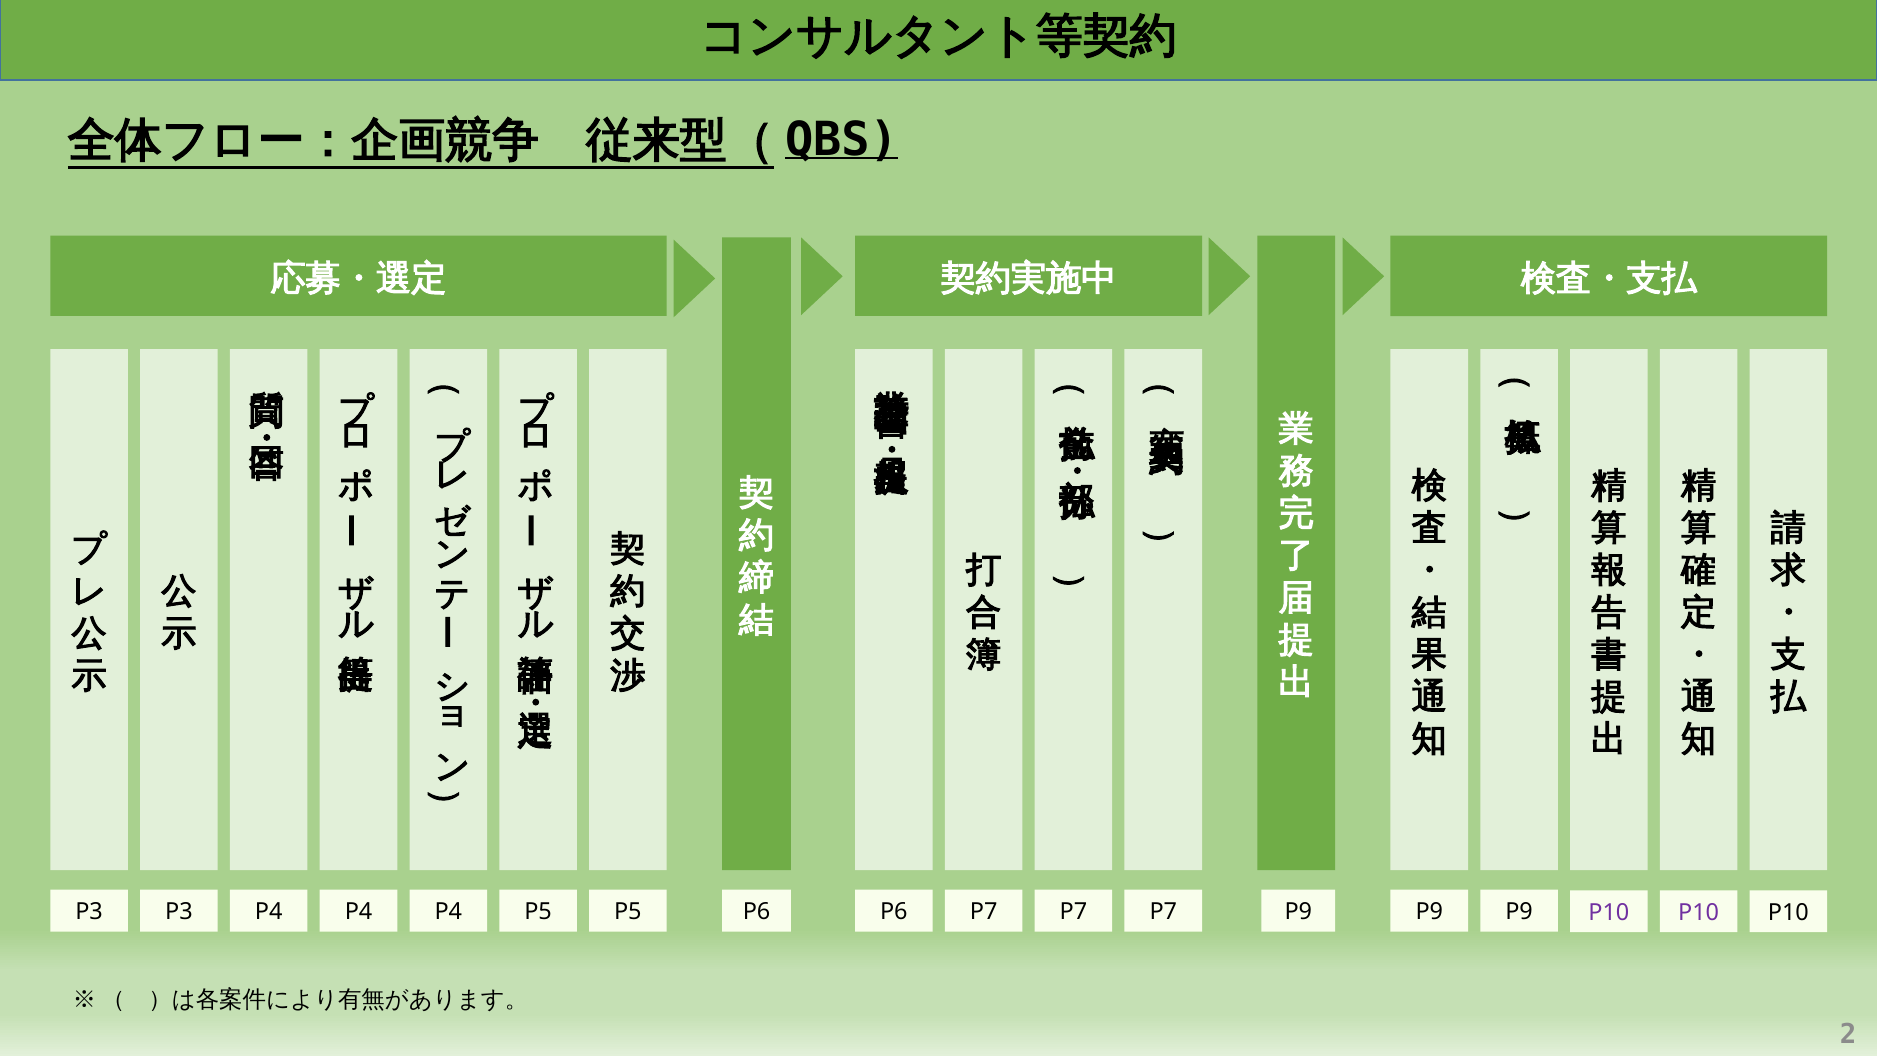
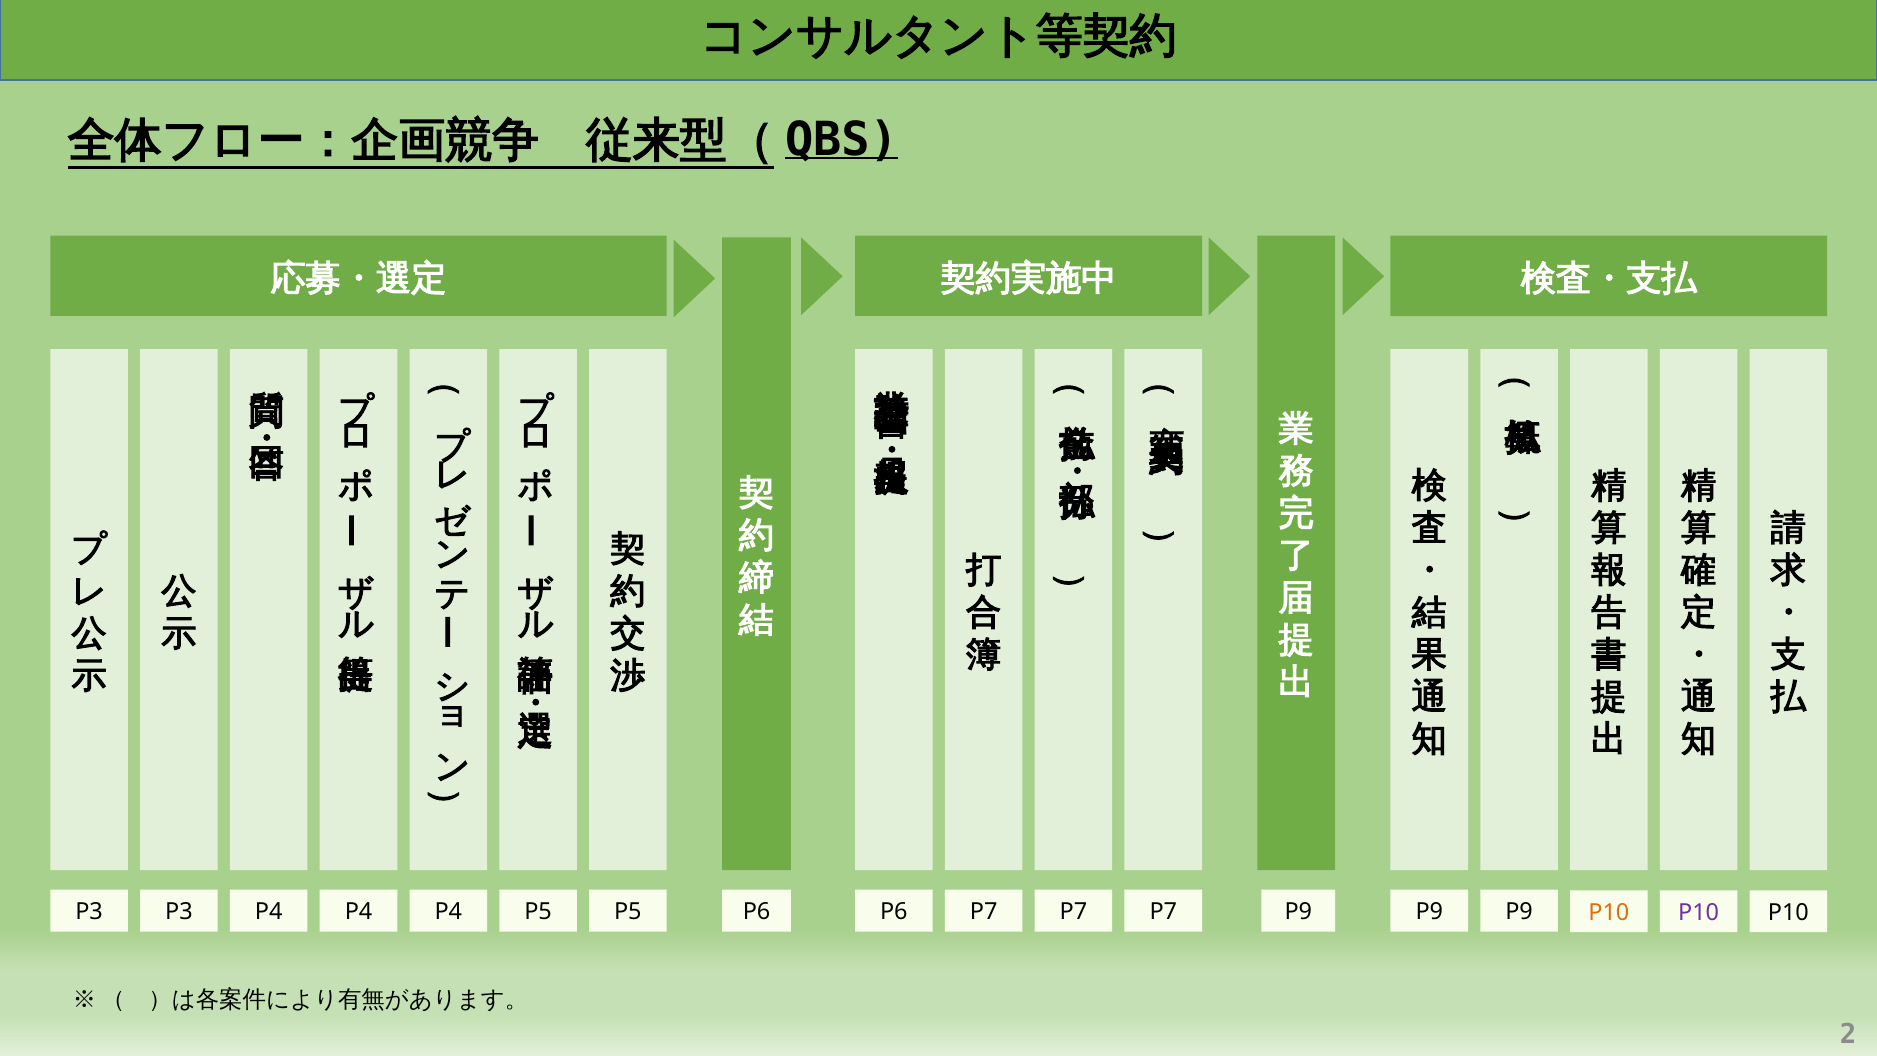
P10 at (1609, 913) colour: purple -> orange
